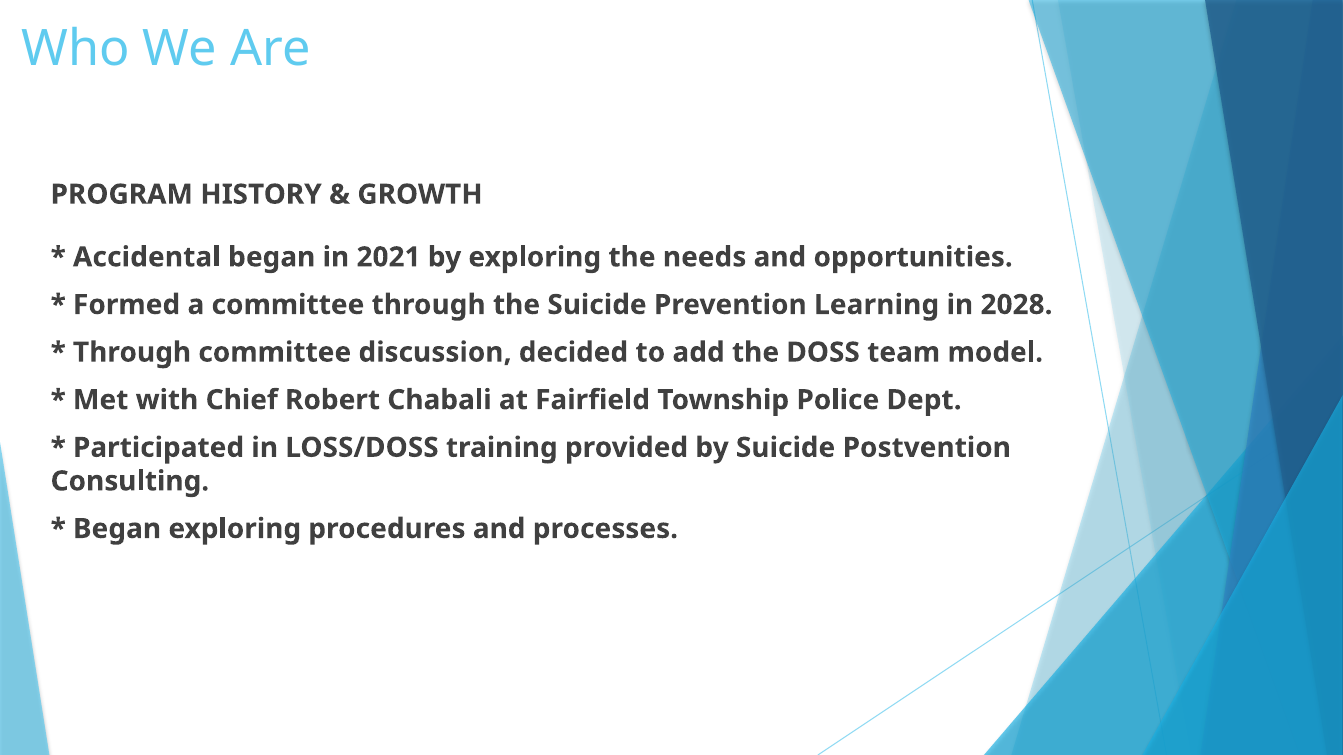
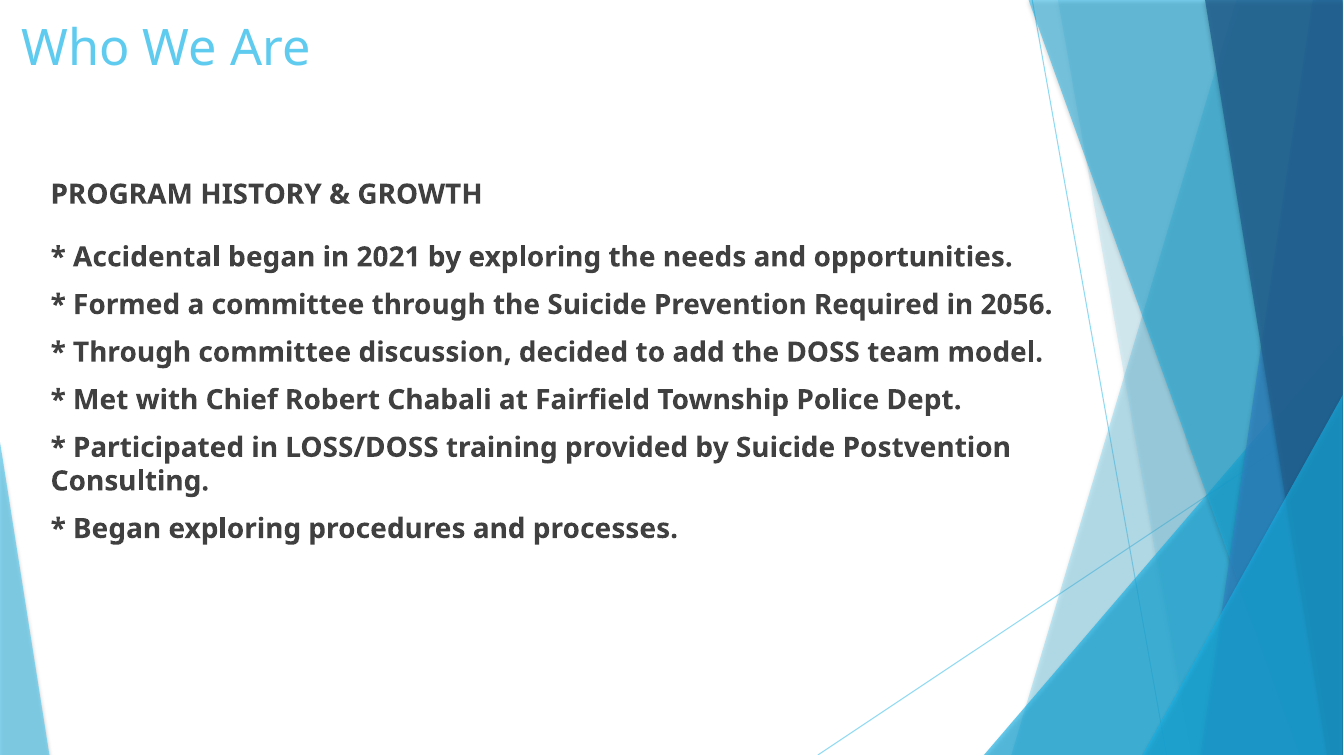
Learning: Learning -> Required
2028: 2028 -> 2056
